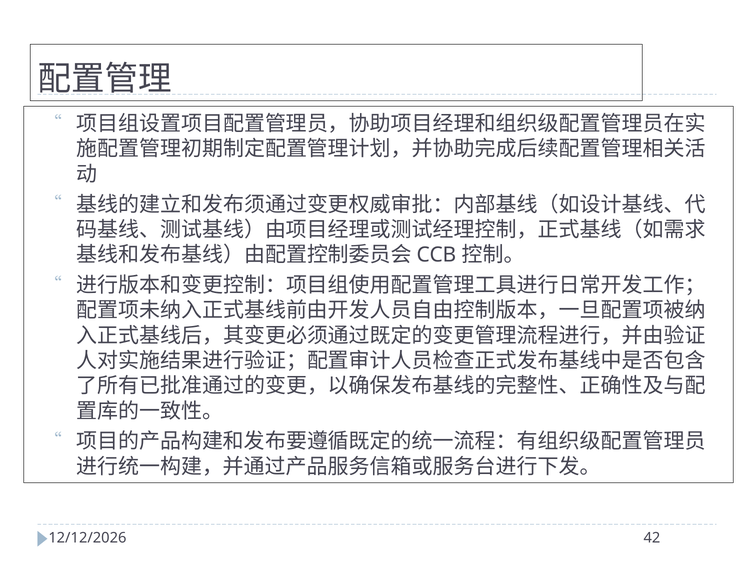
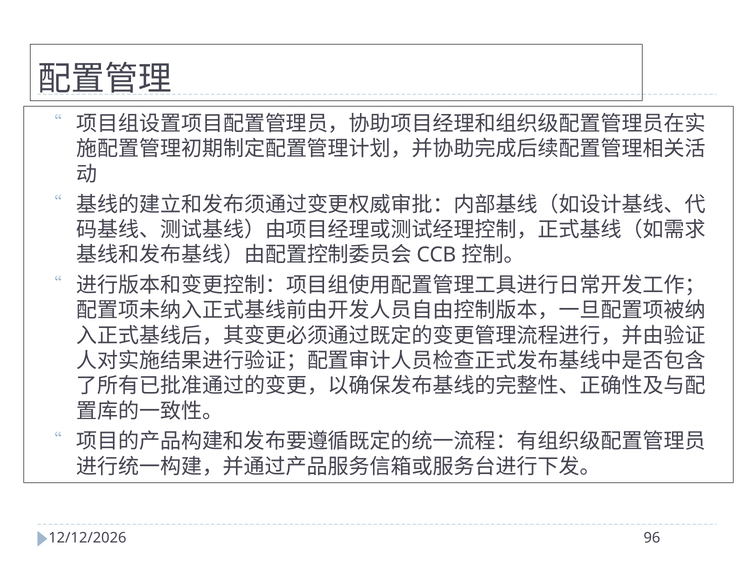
42: 42 -> 96
